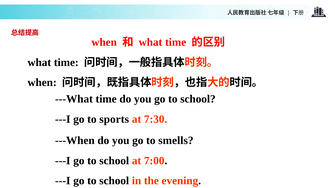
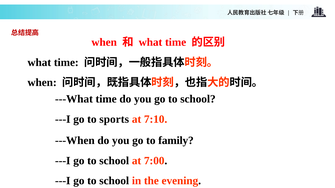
7:30: 7:30 -> 7:10
smells: smells -> family
